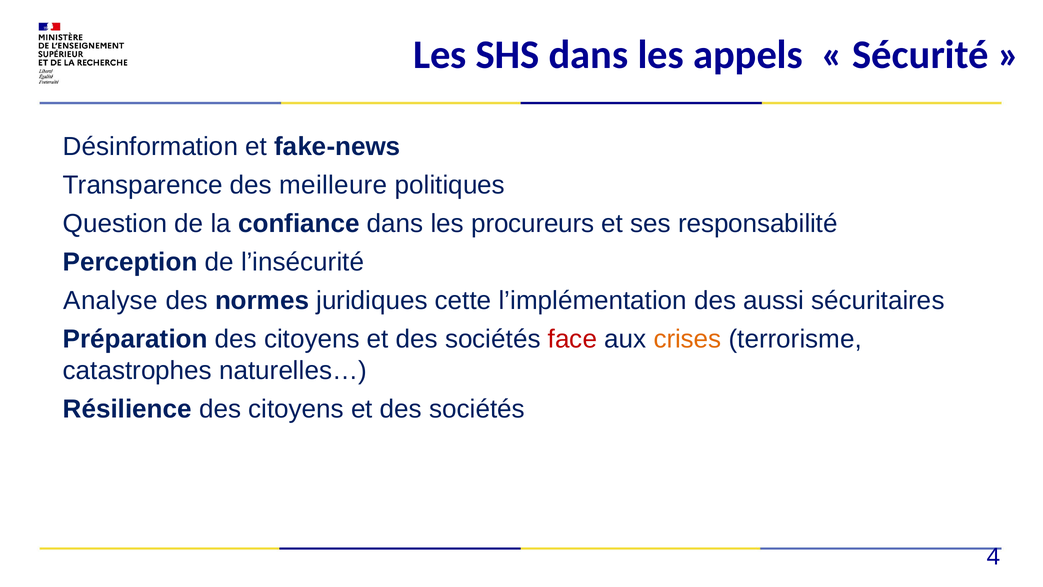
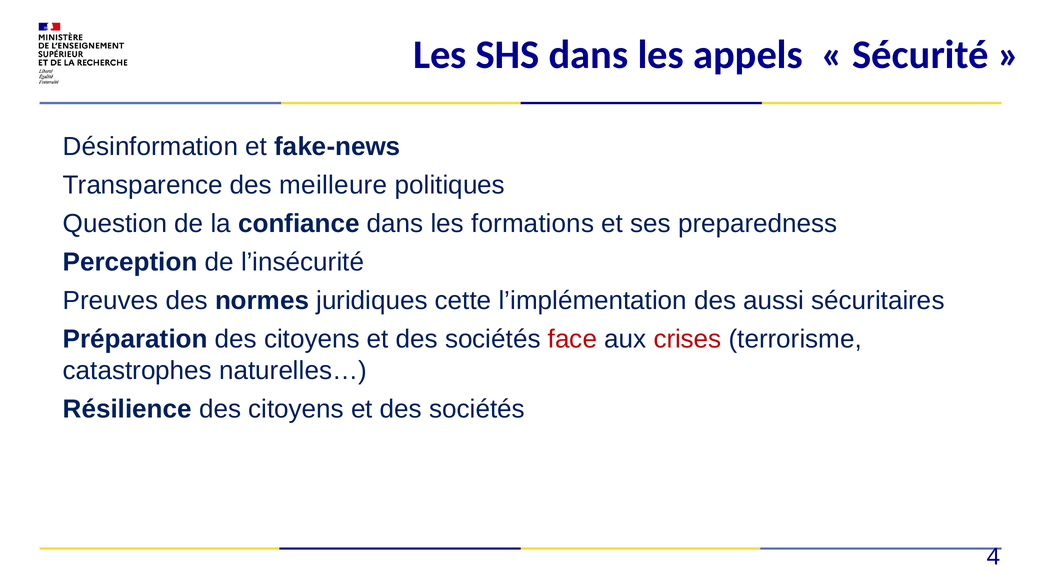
procureurs: procureurs -> formations
responsabilité: responsabilité -> preparedness
Analyse: Analyse -> Preuves
crises colour: orange -> red
